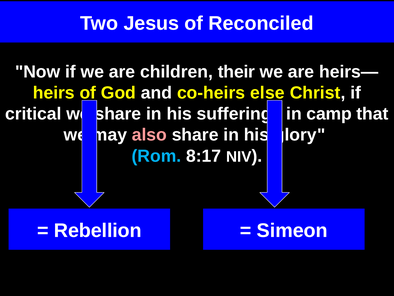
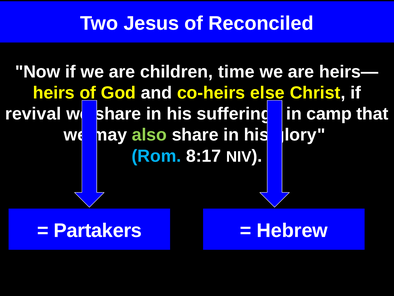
their: their -> time
critical: critical -> revival
also colour: pink -> light green
Rebellion: Rebellion -> Partakers
Simeon: Simeon -> Hebrew
